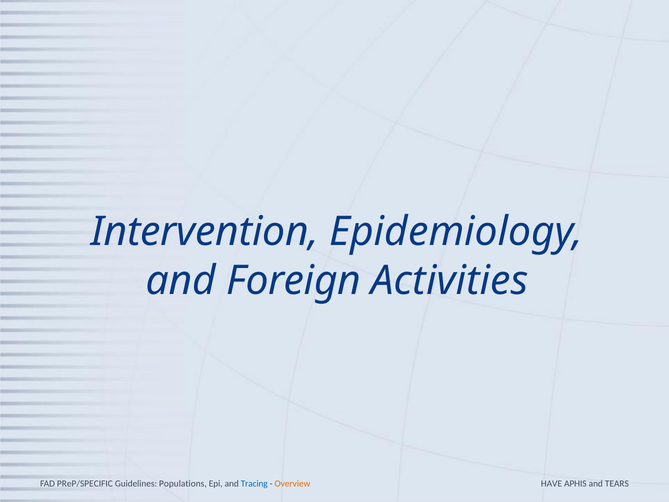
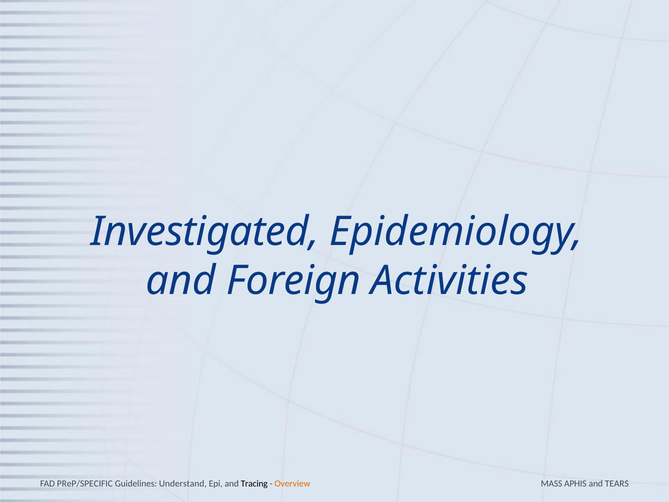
Intervention: Intervention -> Investigated
Populations: Populations -> Understand
Tracing colour: blue -> black
HAVE: HAVE -> MASS
